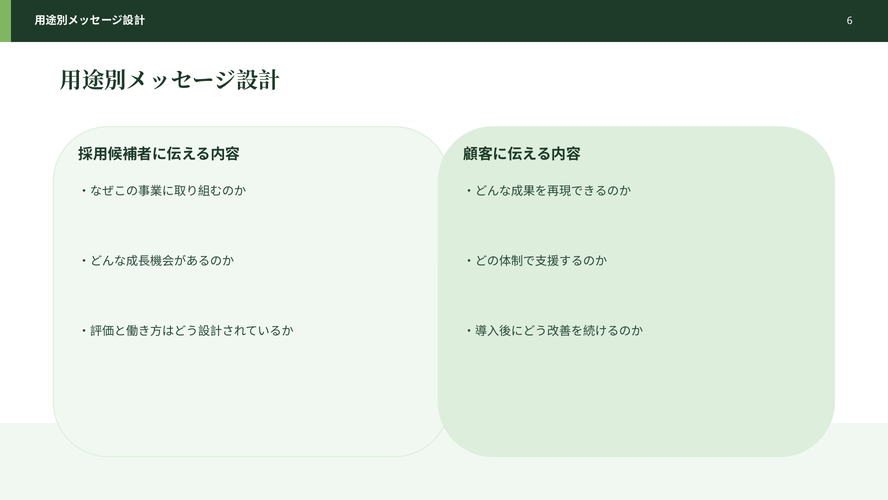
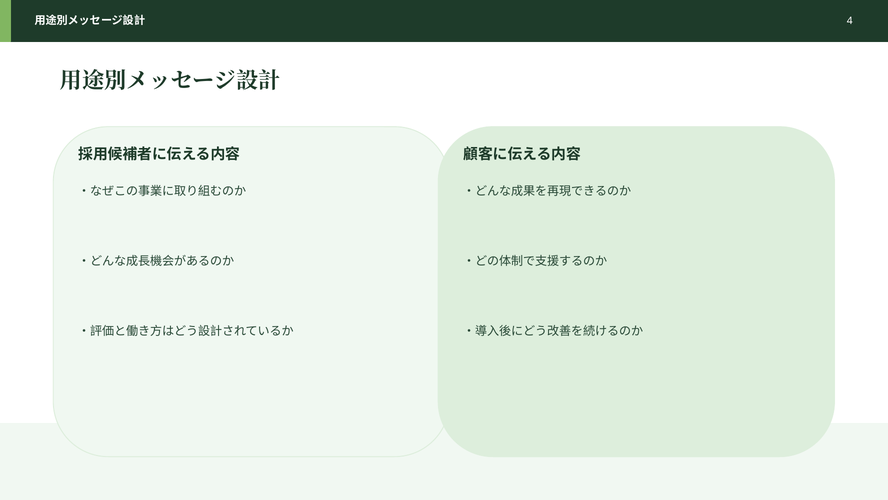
6: 6 -> 4
